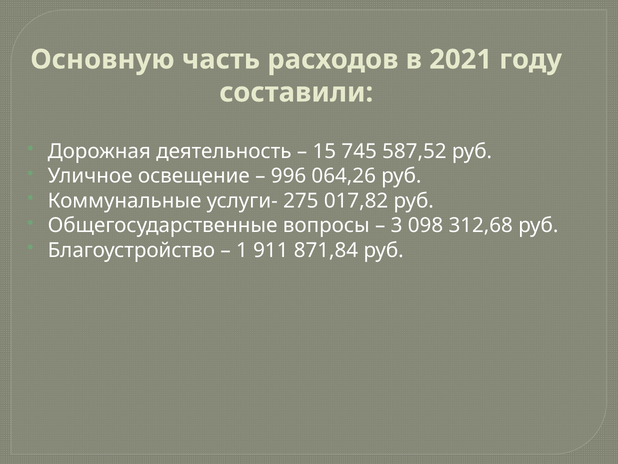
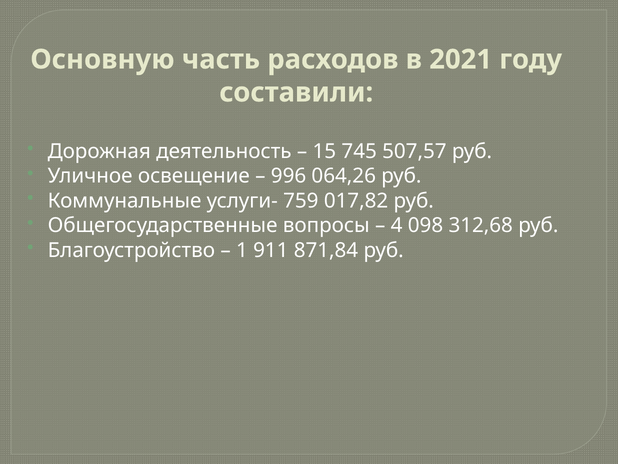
587,52: 587,52 -> 507,57
275: 275 -> 759
3: 3 -> 4
